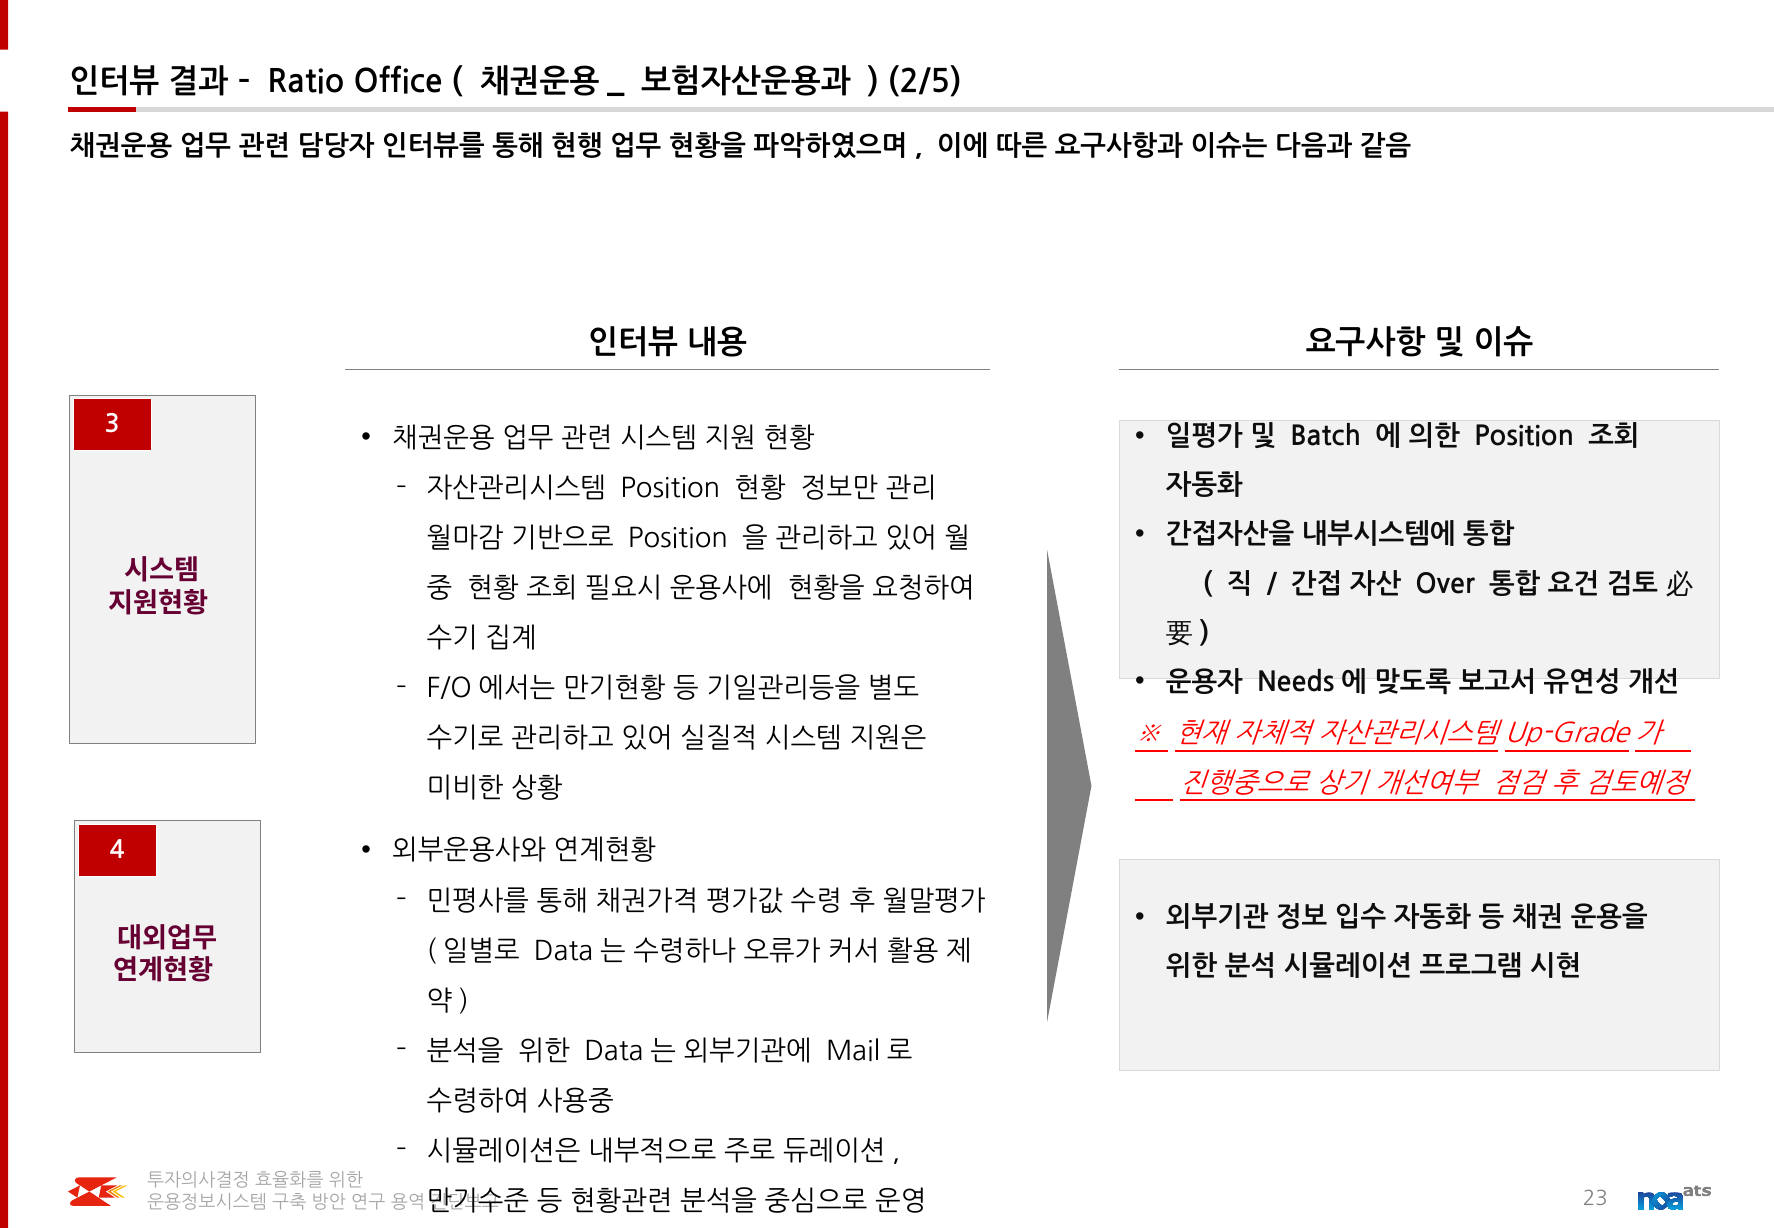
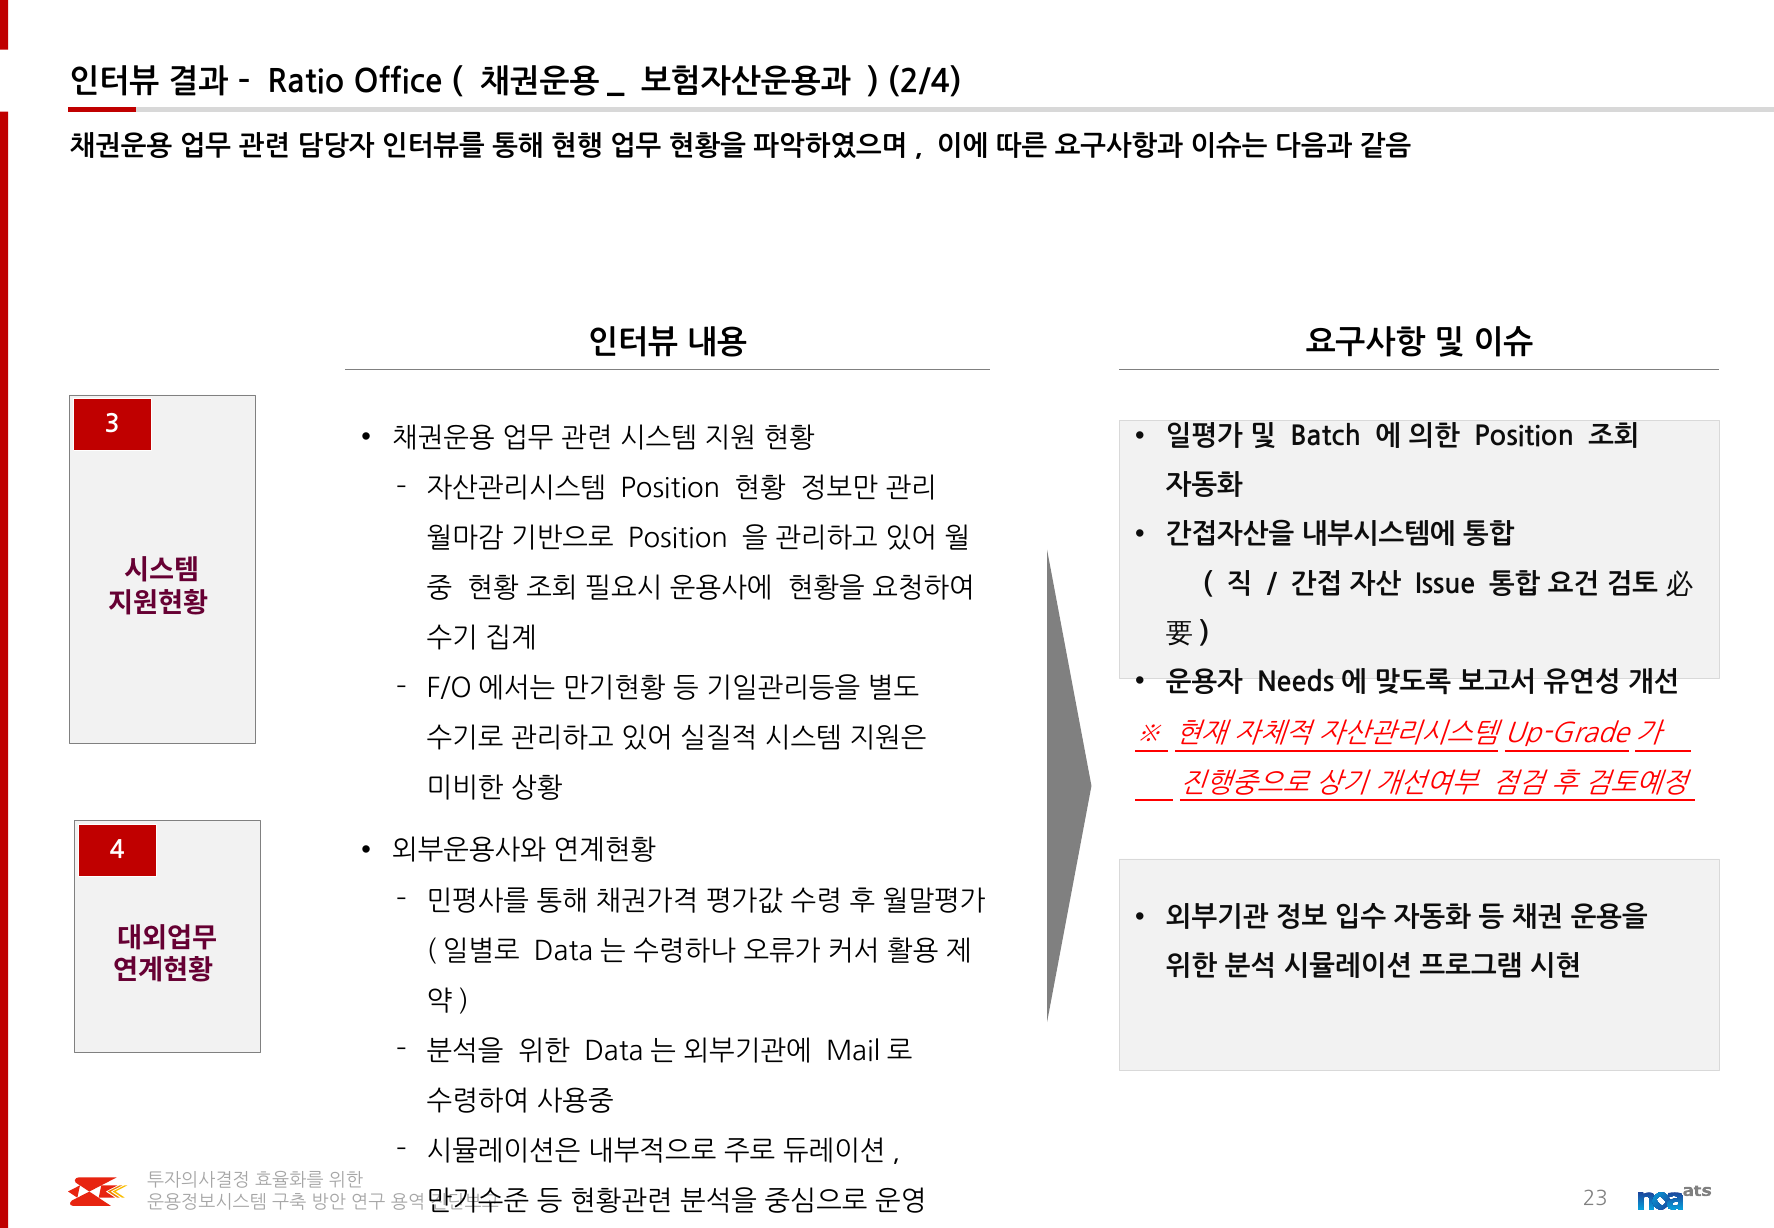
2/5: 2/5 -> 2/4
Over: Over -> Issue
